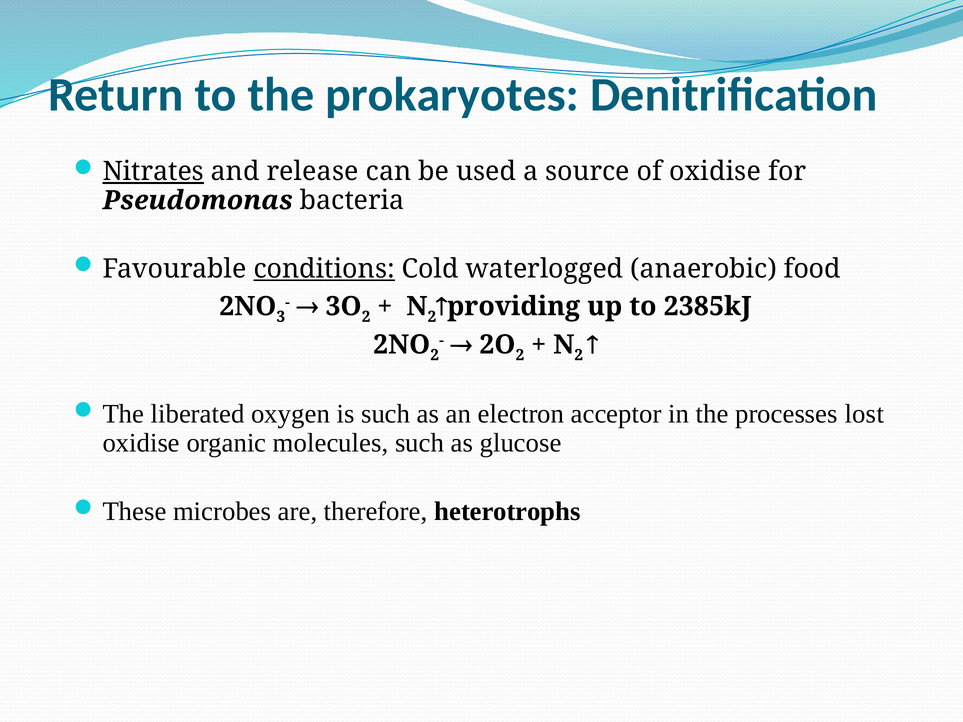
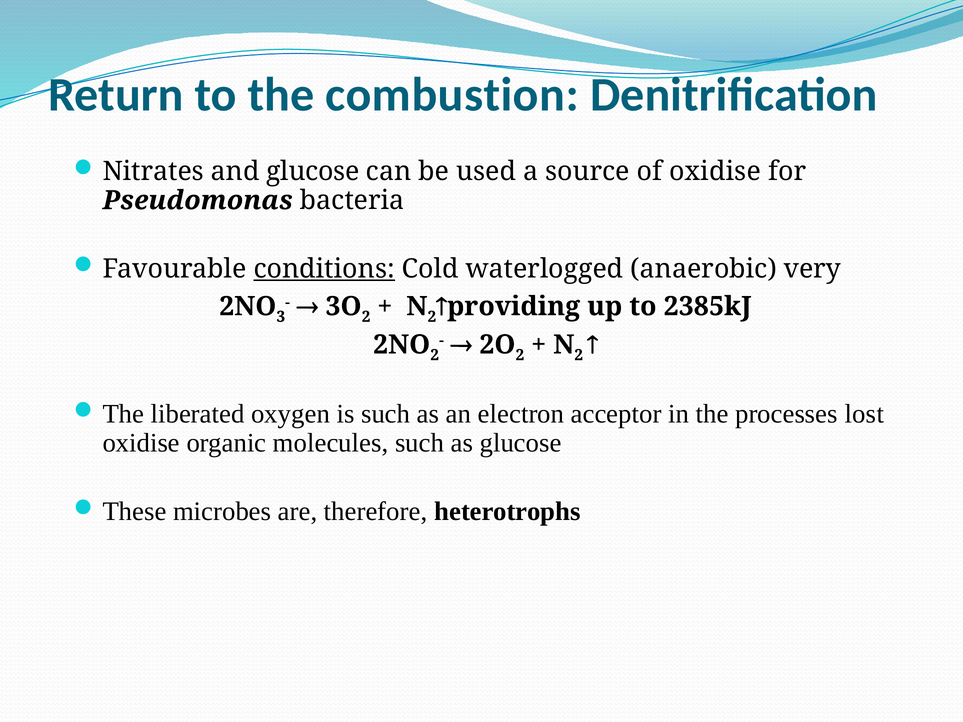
prokaryotes: prokaryotes -> combustion
Nitrates underline: present -> none
and release: release -> glucose
food: food -> very
